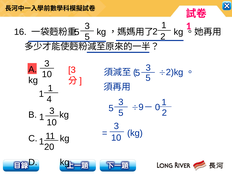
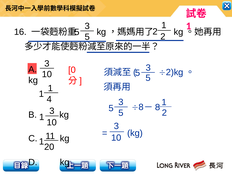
3 at (72, 70): 3 -> 0
0 at (158, 107): 0 -> 8
9 at (141, 107): 9 -> 8
